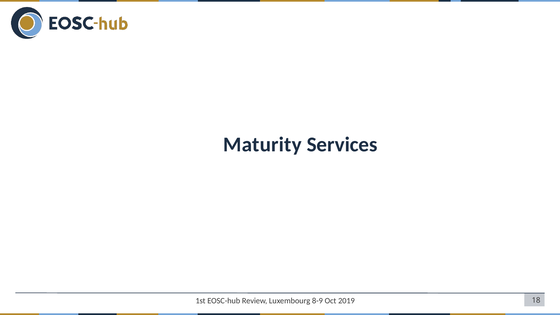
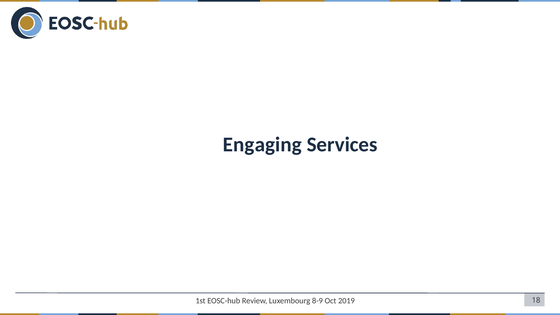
Maturity: Maturity -> Engaging
